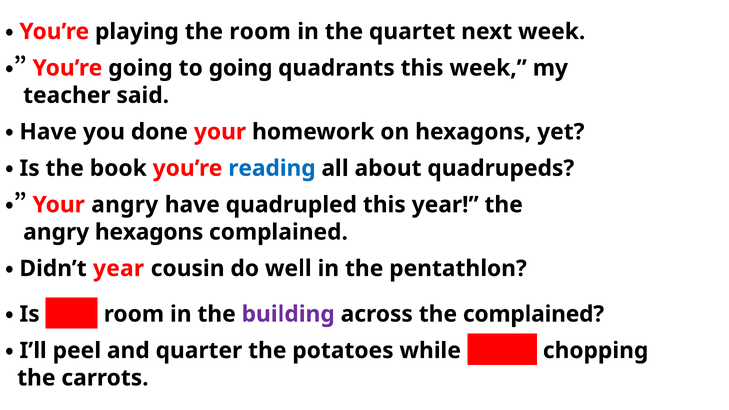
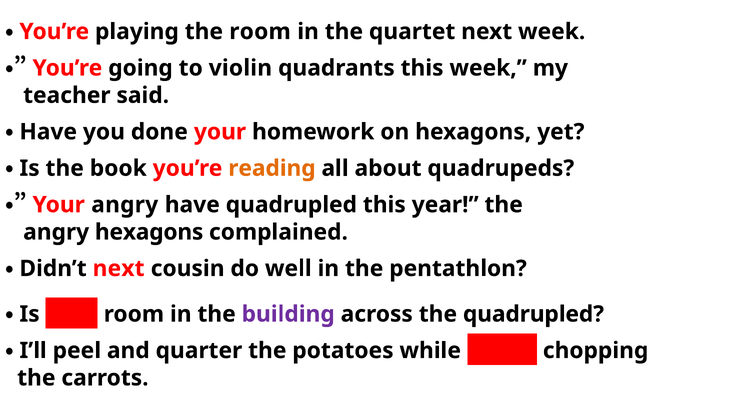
to going: going -> violin
reading colour: blue -> orange
year at (119, 269): year -> next
the complained: complained -> quadrupled
